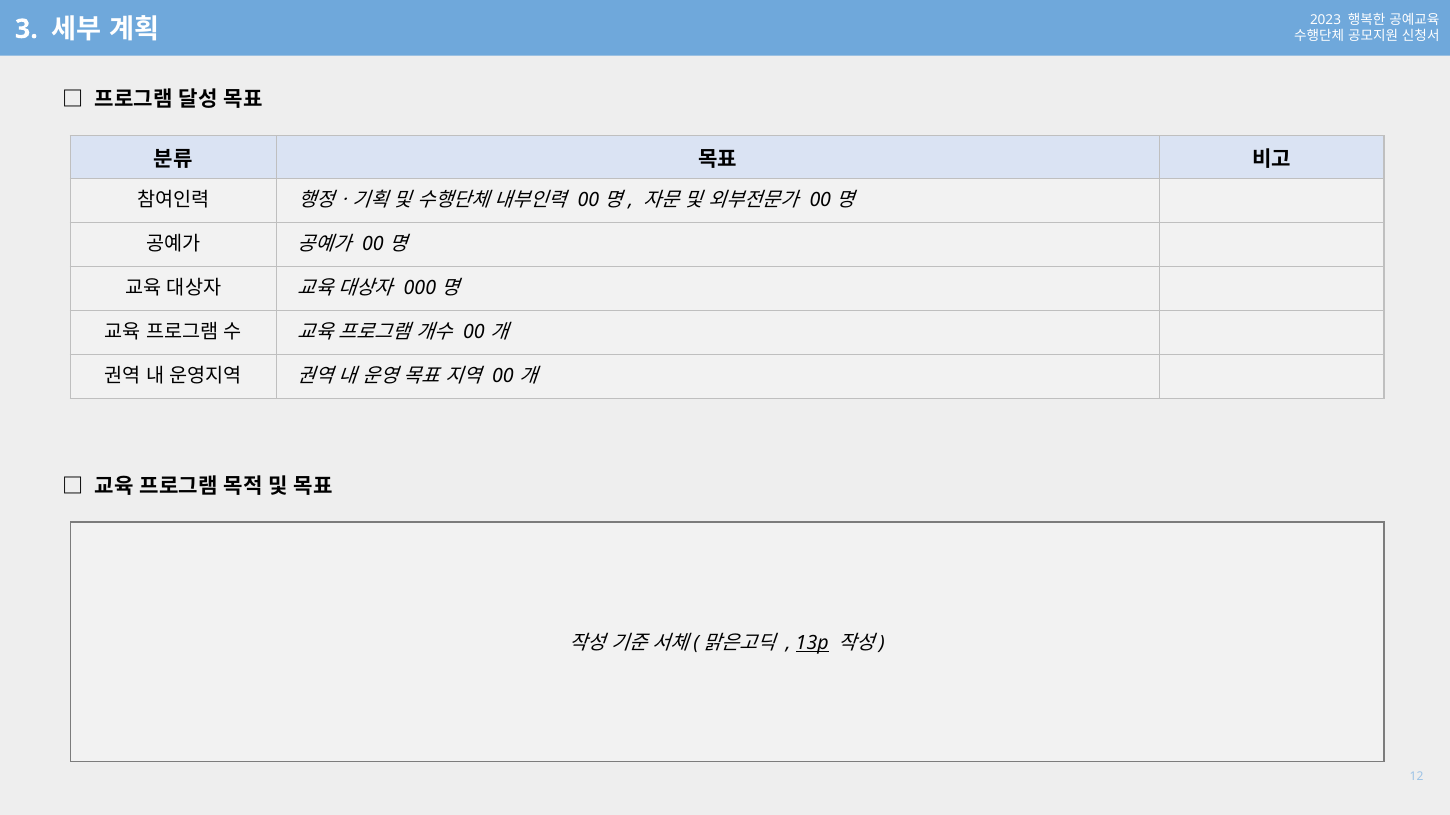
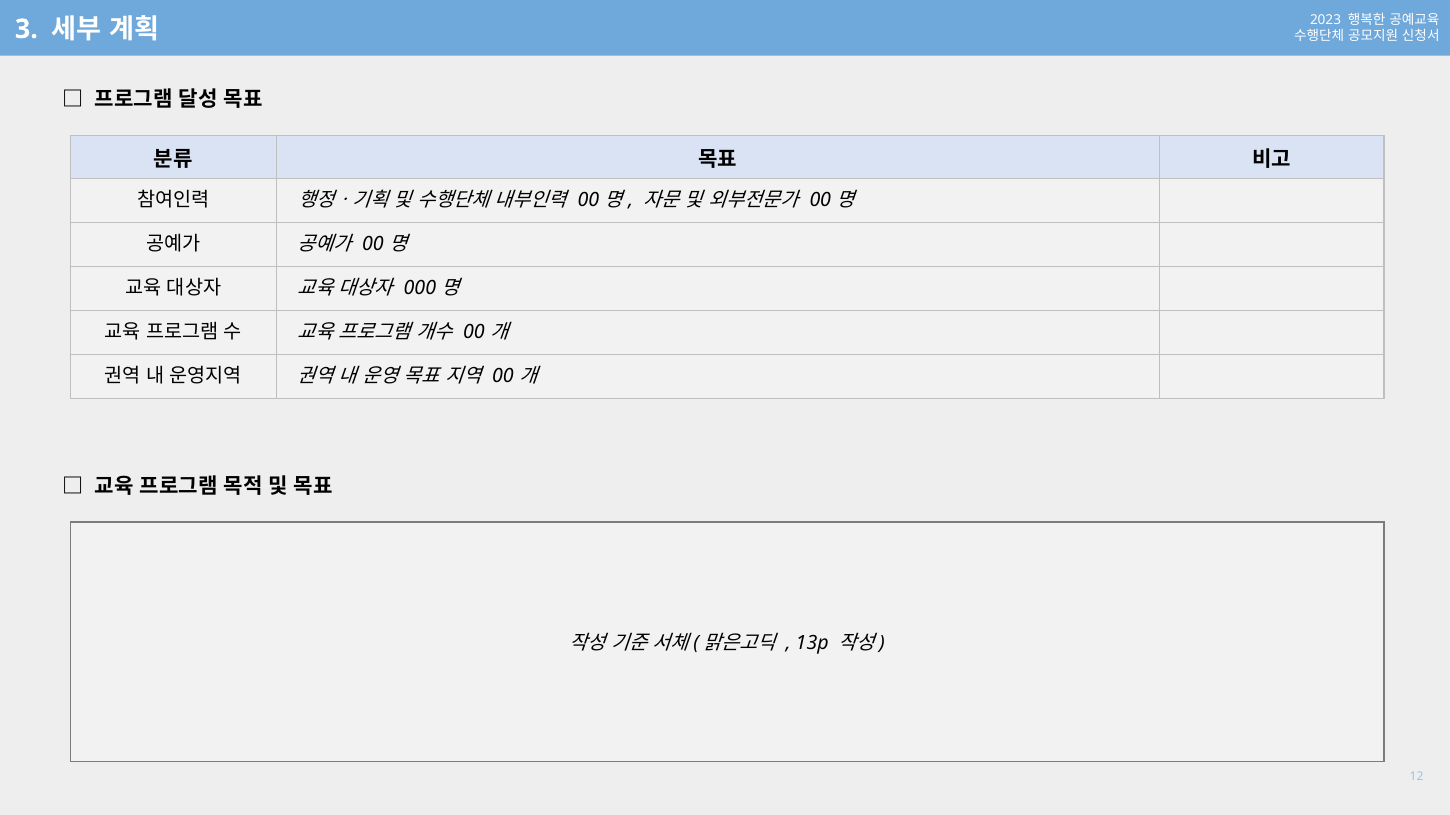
13p underline: present -> none
